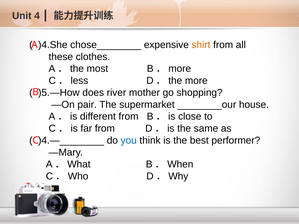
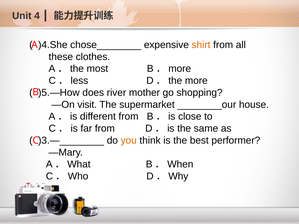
pair: pair -> visit
)4.—________: )4.—________ -> )3.—________
you colour: blue -> orange
